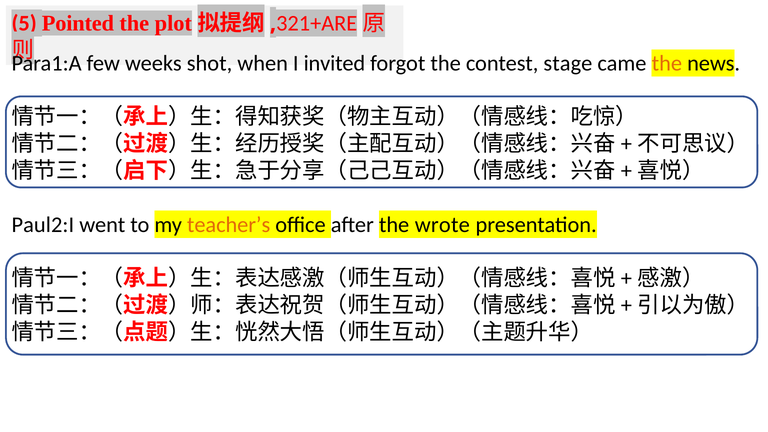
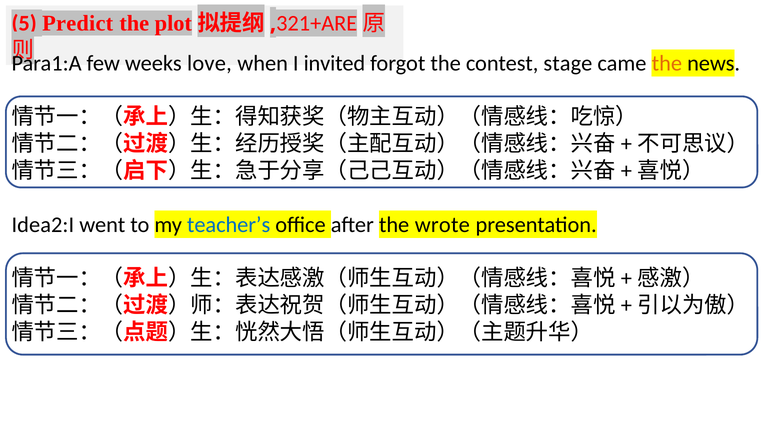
Pointed: Pointed -> Predict
shot: shot -> love
Paul2:I: Paul2:I -> Idea2:I
teacher’s colour: orange -> blue
